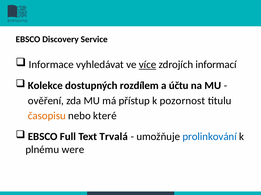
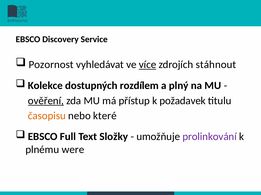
Informace: Informace -> Pozornost
informací: informací -> stáhnout
účtu: účtu -> plný
ověření underline: none -> present
pozornost: pozornost -> požadavek
Trvalá: Trvalá -> Složky
prolinkování colour: blue -> purple
